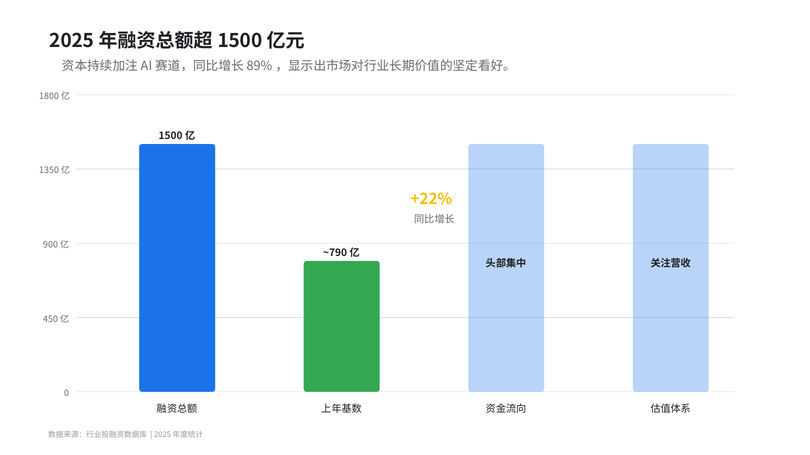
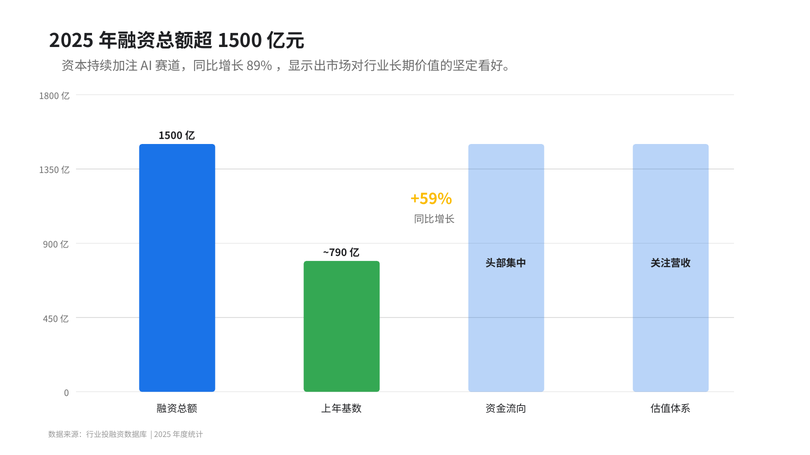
+22%: +22% -> +59%
